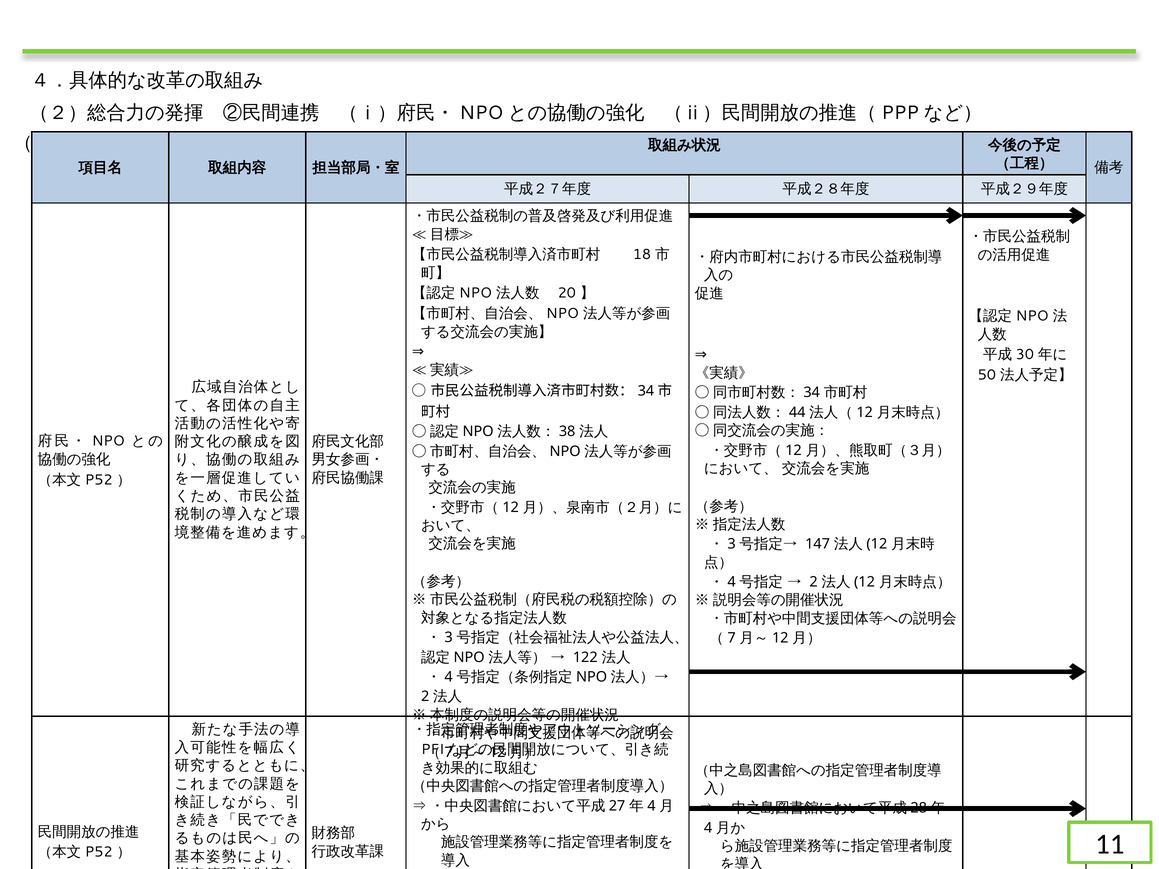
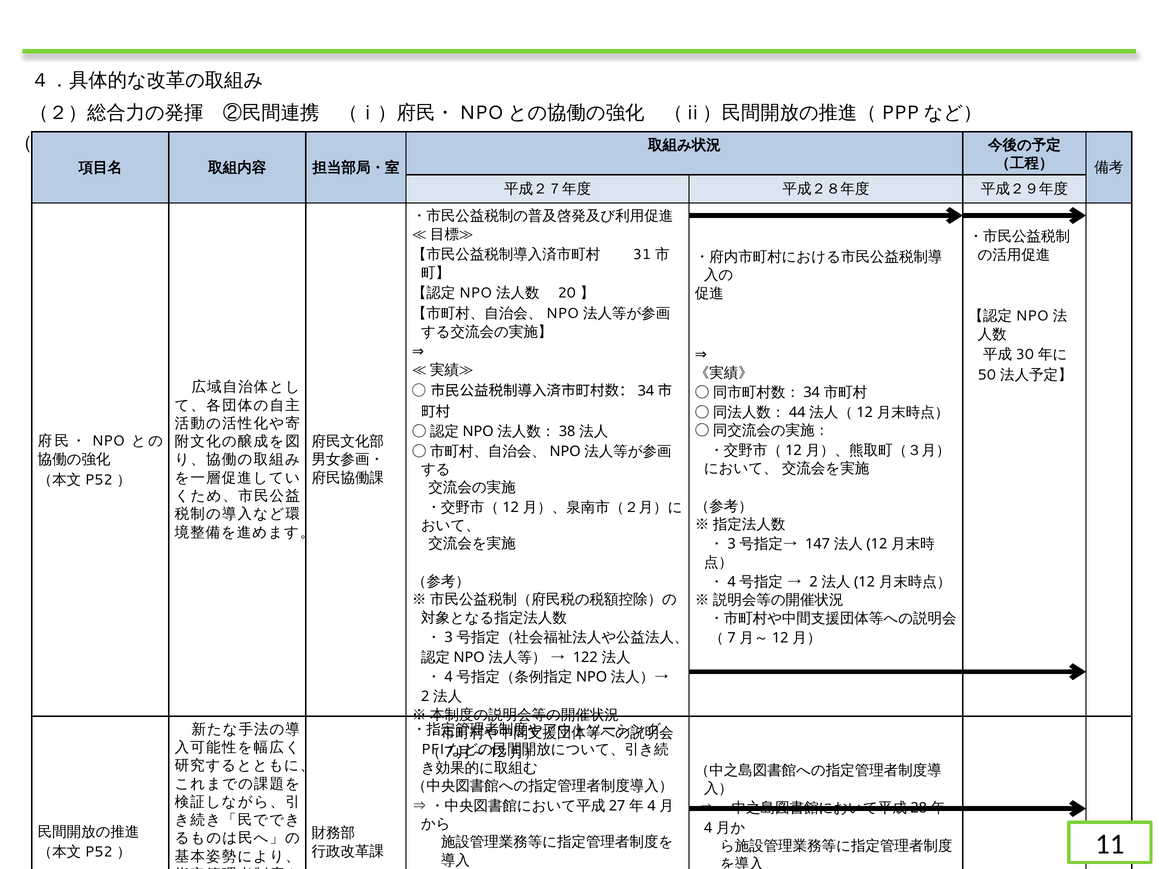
18: 18 -> 31
